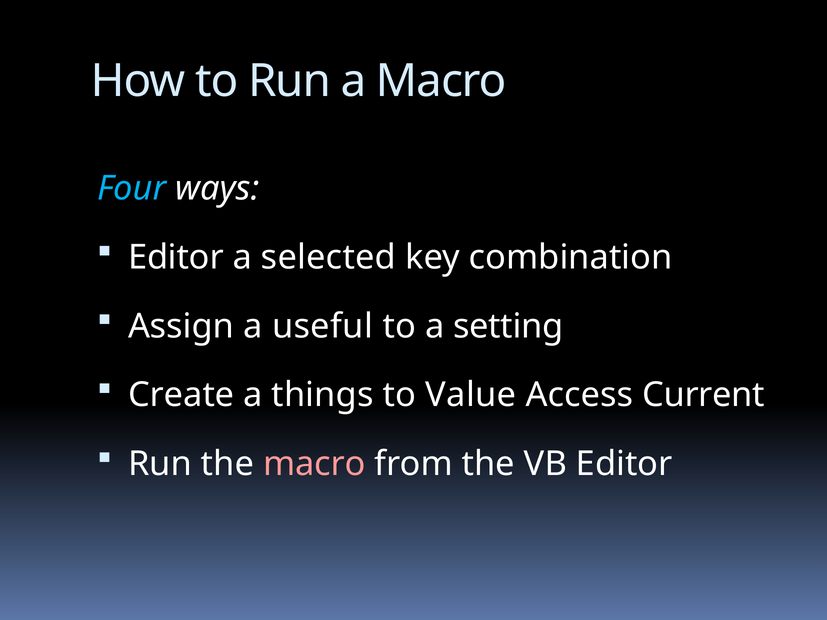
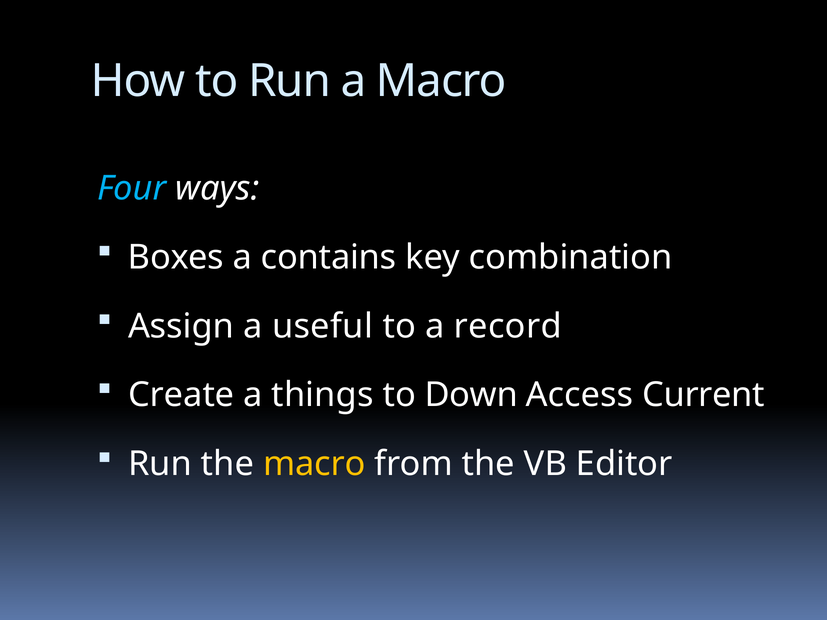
Editor at (176, 257): Editor -> Boxes
selected: selected -> contains
setting: setting -> record
Value: Value -> Down
macro at (314, 464) colour: pink -> yellow
